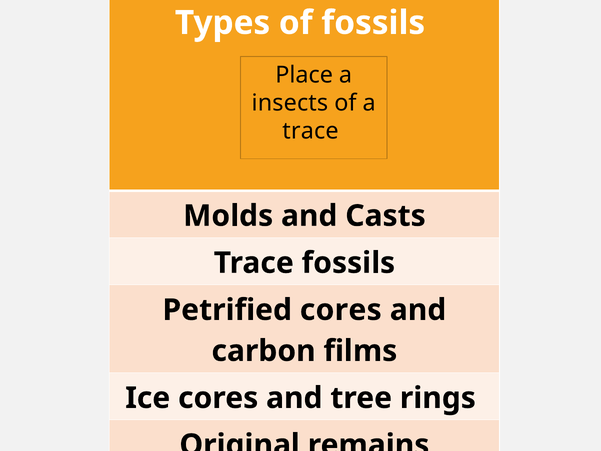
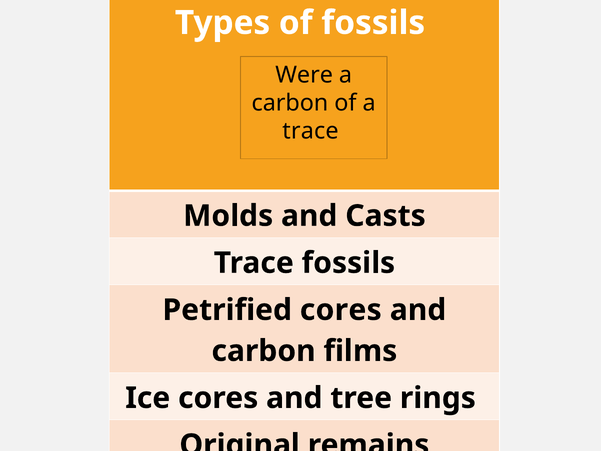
Place: Place -> Were
insects at (290, 103): insects -> carbon
